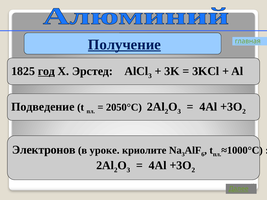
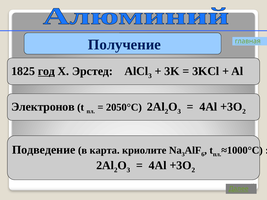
Получение underline: present -> none
Подведение: Подведение -> Электронов
Электронов: Электронов -> Подведение
уроке: уроке -> карта
